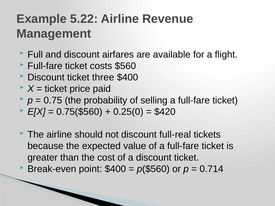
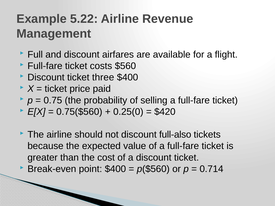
full-real: full-real -> full-also
